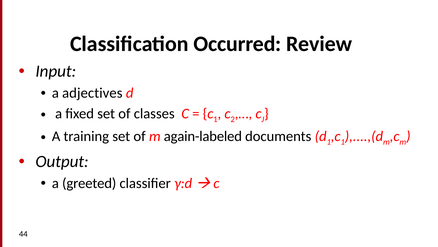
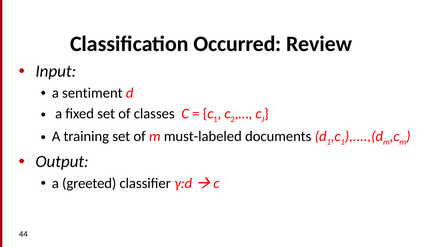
adjectives: adjectives -> sentiment
again-labeled: again-labeled -> must-labeled
